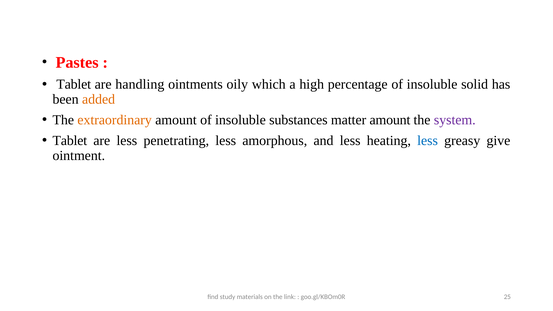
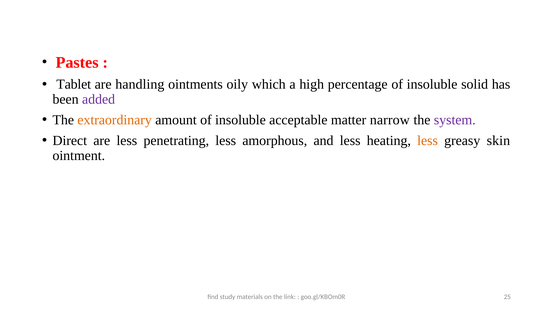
added colour: orange -> purple
substances: substances -> acceptable
matter amount: amount -> narrow
Tablet at (70, 141): Tablet -> Direct
less at (428, 141) colour: blue -> orange
give: give -> skin
